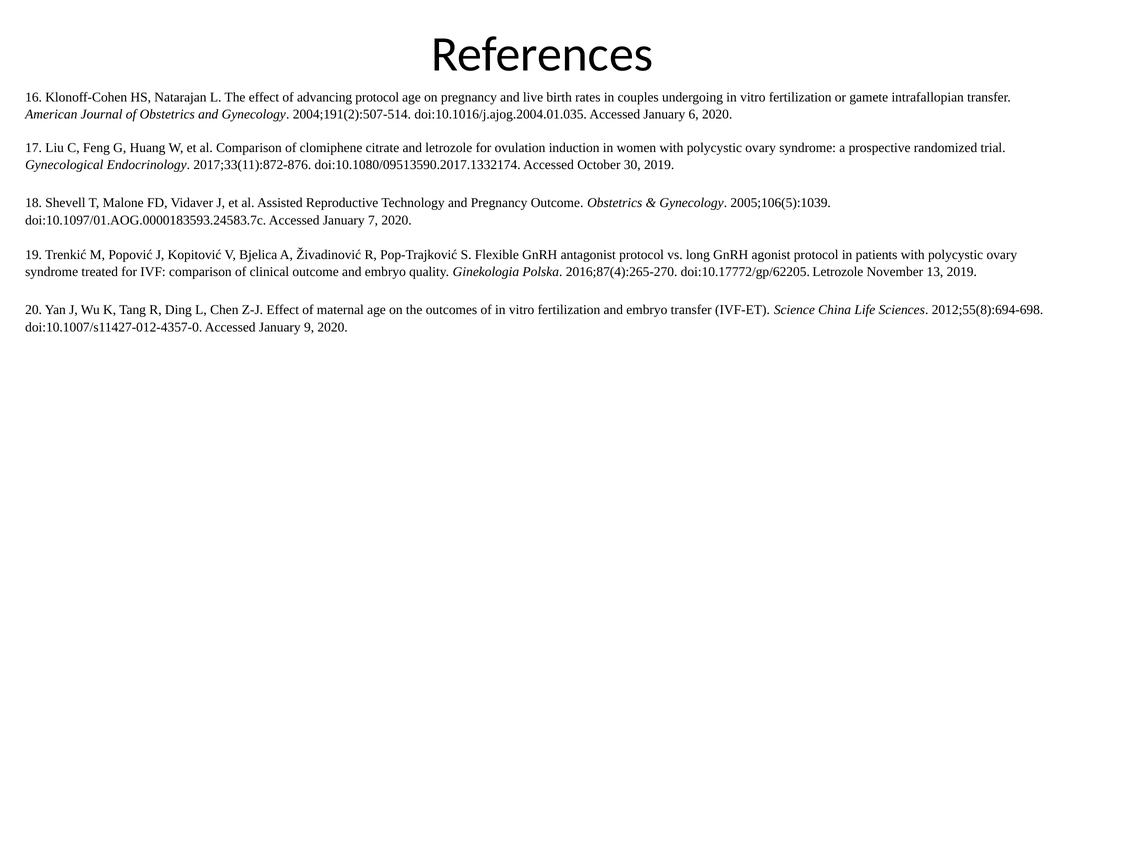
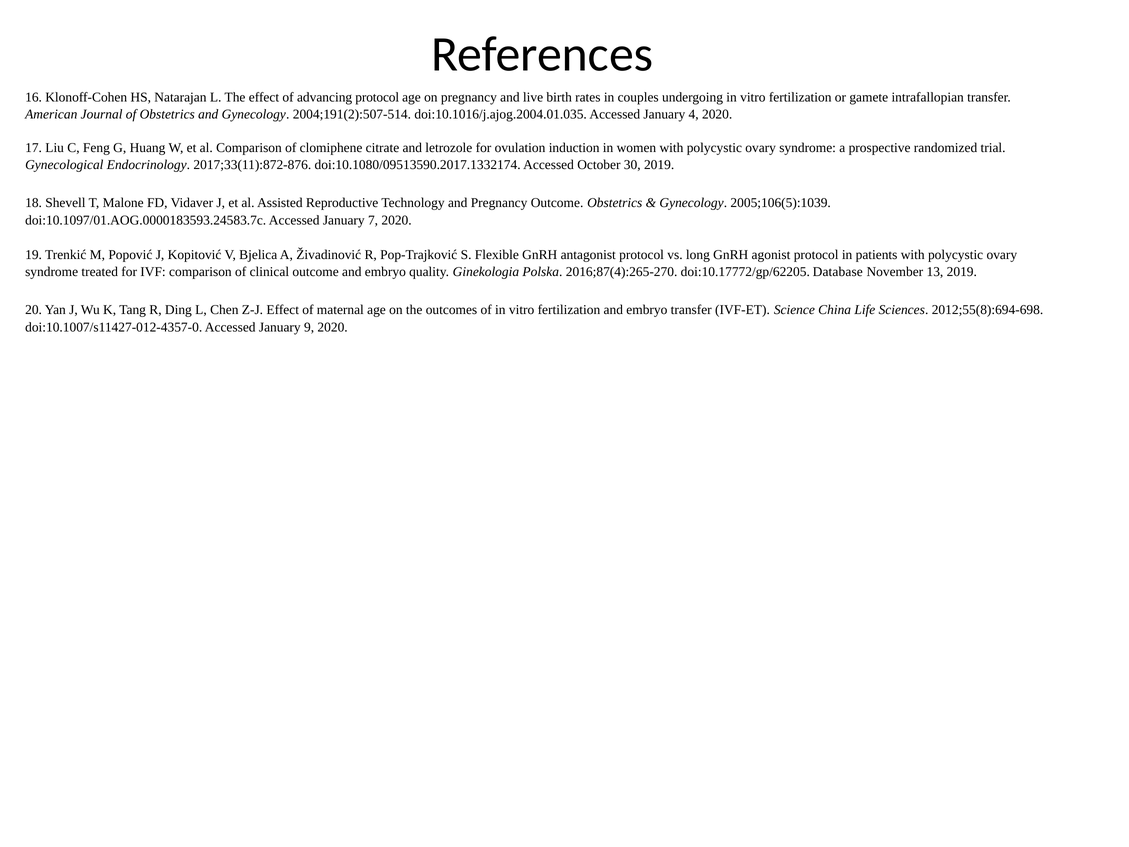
6: 6 -> 4
doi:10.17772/gp/62205 Letrozole: Letrozole -> Database
